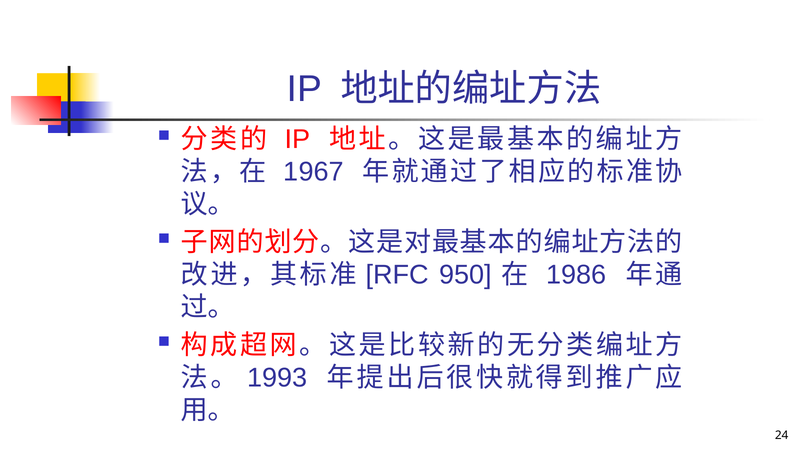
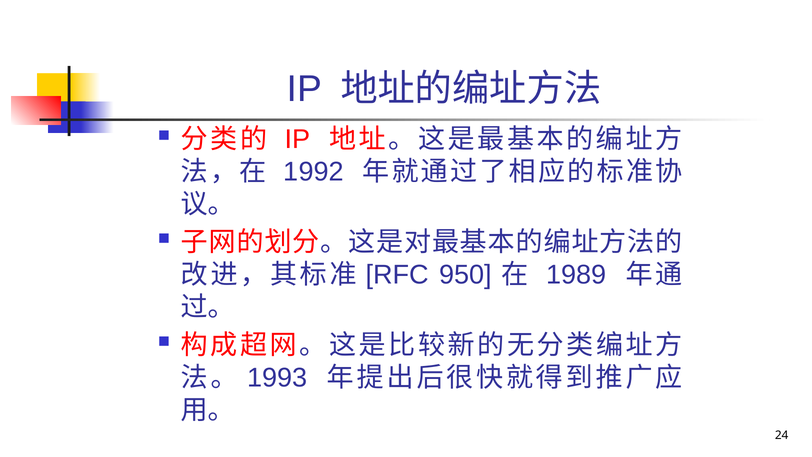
1967: 1967 -> 1992
1986: 1986 -> 1989
